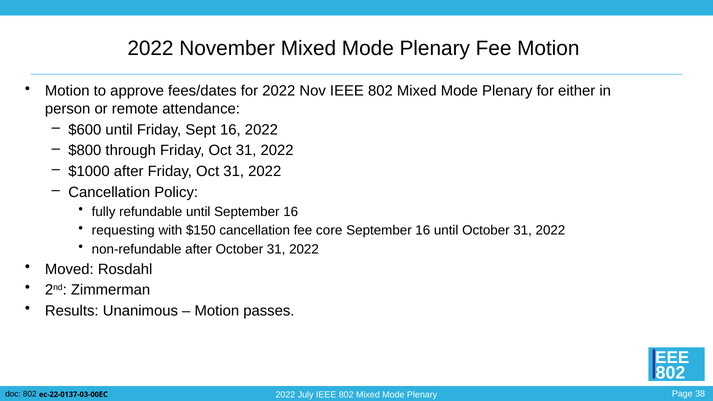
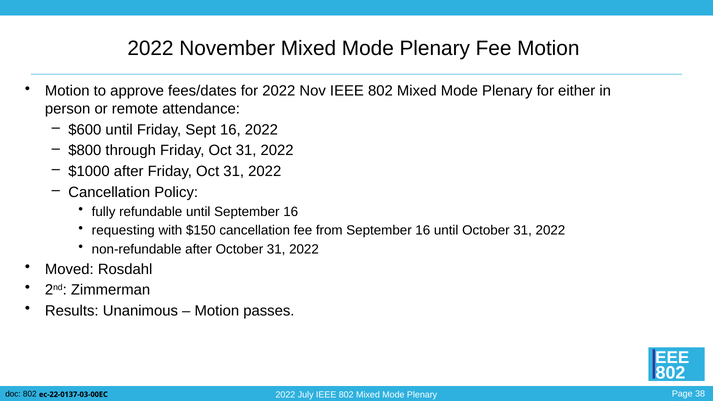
core: core -> from
